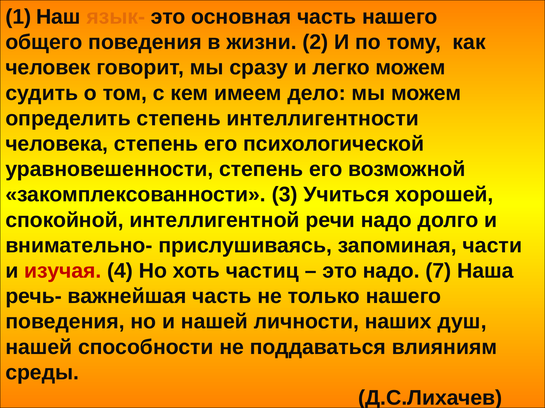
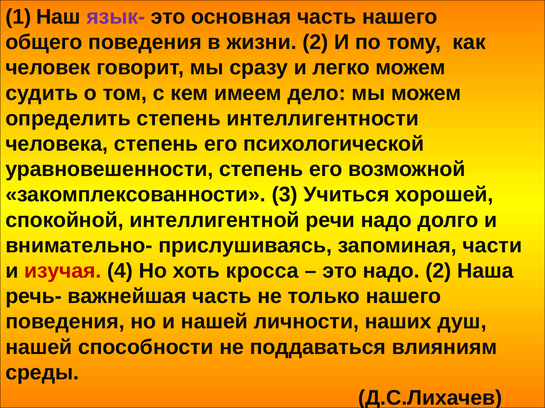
язык- colour: orange -> purple
частиц: частиц -> кросса
надо 7: 7 -> 2
